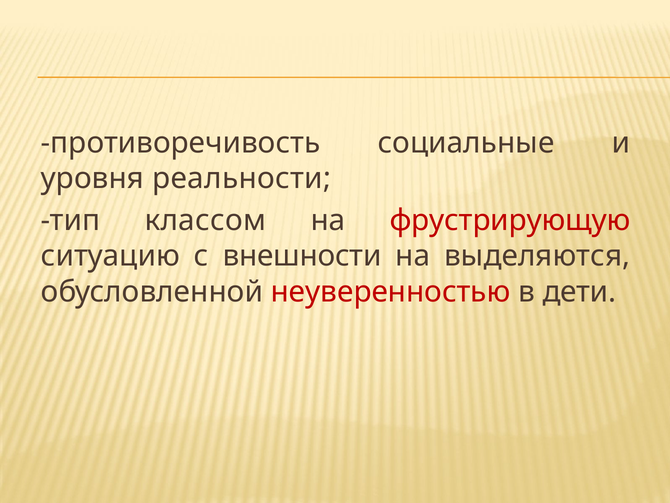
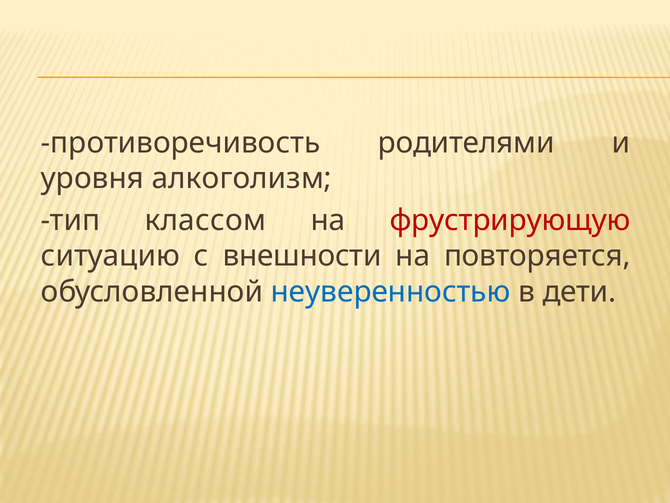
социальные: социальные -> родителями
реальности: реальности -> алкоголизм
выделяются: выделяются -> повторяется
неуверенностью colour: red -> blue
